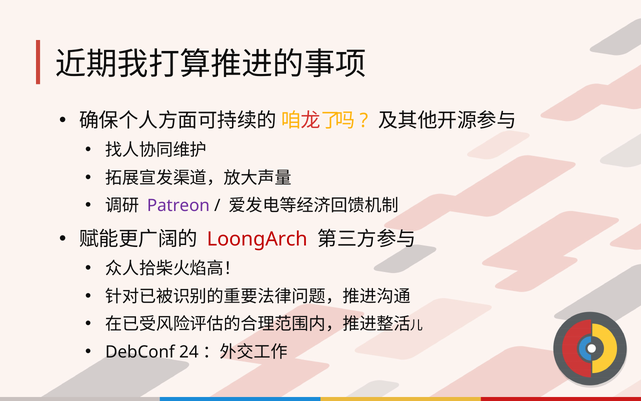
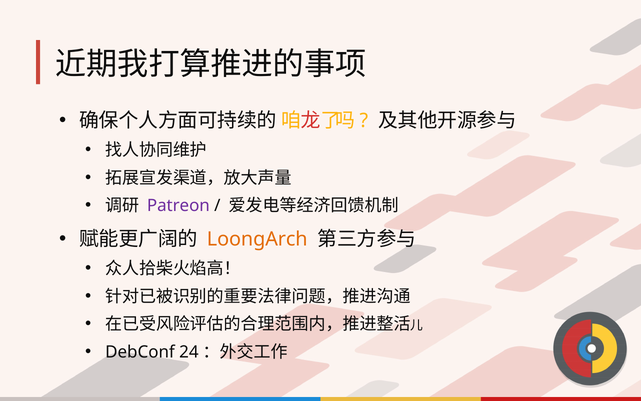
LoongArch colour: red -> orange
